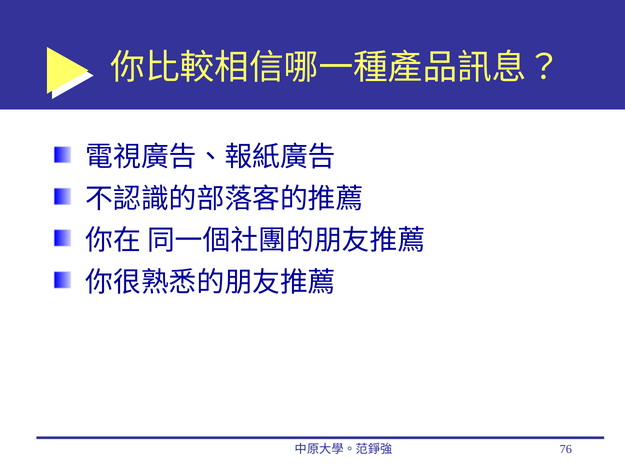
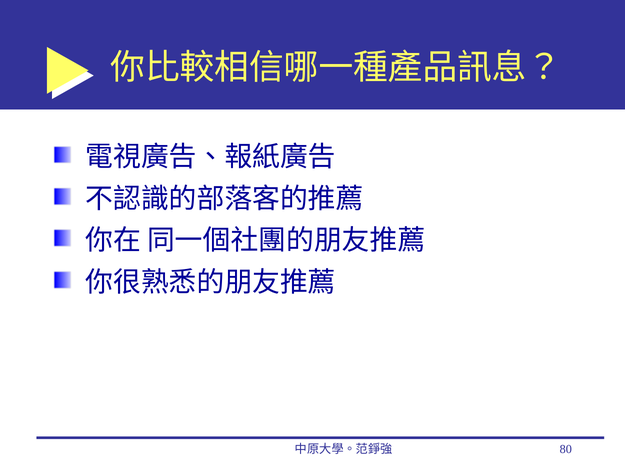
76: 76 -> 80
